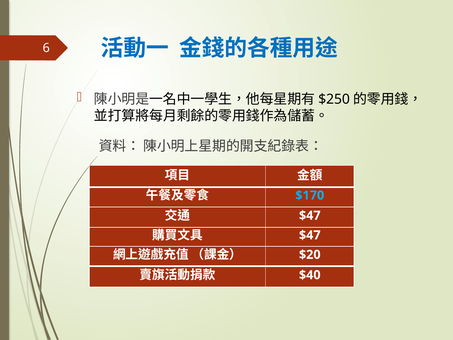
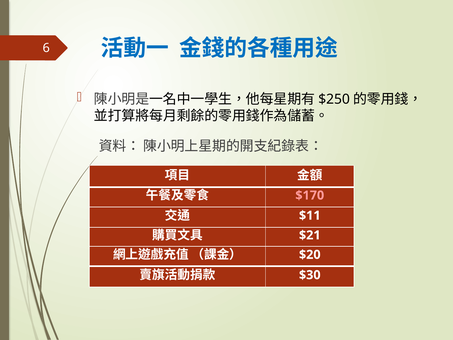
$170 colour: light blue -> pink
$47 at (310, 215): $47 -> $11
$47 at (310, 235): $47 -> $21
$40: $40 -> $30
